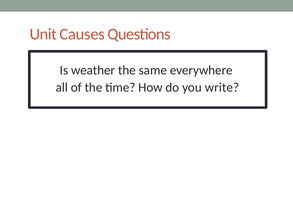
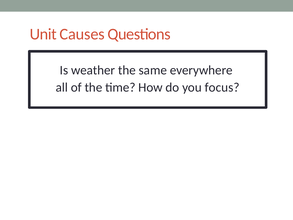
write: write -> focus
